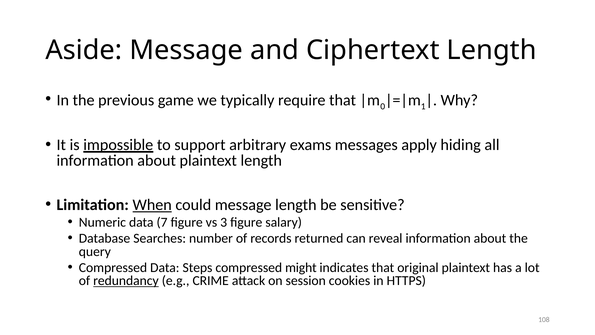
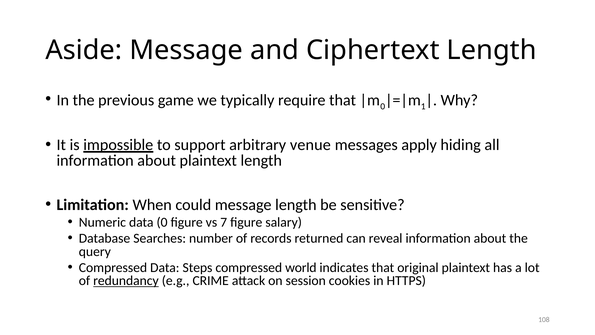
exams: exams -> venue
When underline: present -> none
data 7: 7 -> 0
3: 3 -> 7
might: might -> world
